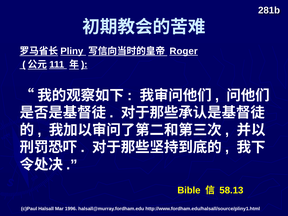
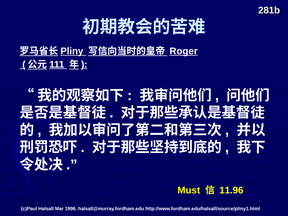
Bible: Bible -> Must
58.13: 58.13 -> 11.96
